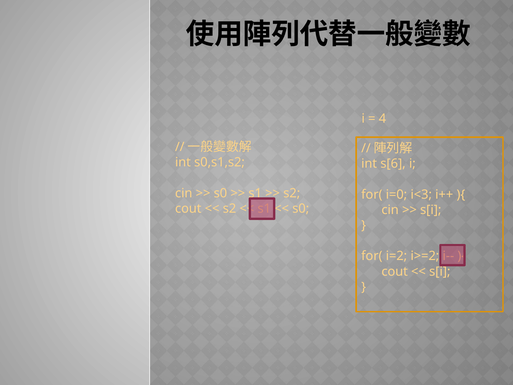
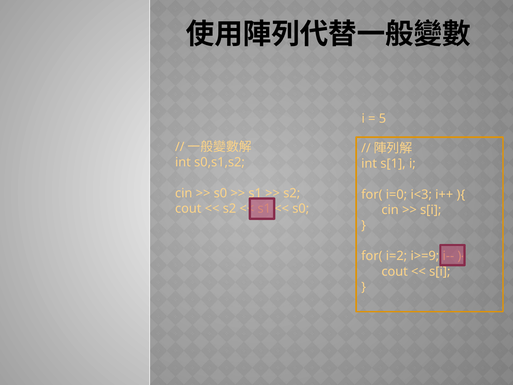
4: 4 -> 5
s[6: s[6 -> s[1
i>=2: i>=2 -> i>=9
